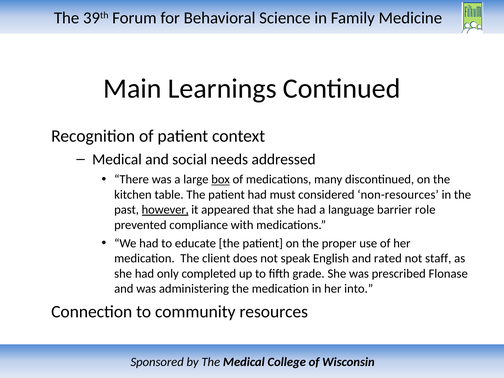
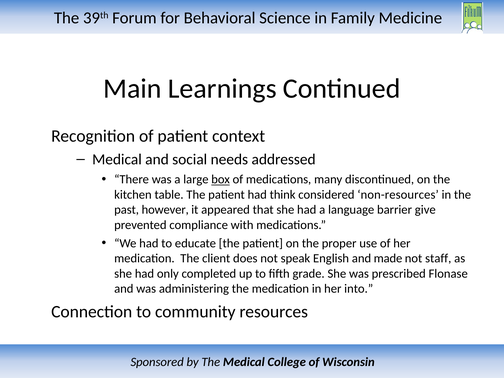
must: must -> think
however underline: present -> none
role: role -> give
rated: rated -> made
